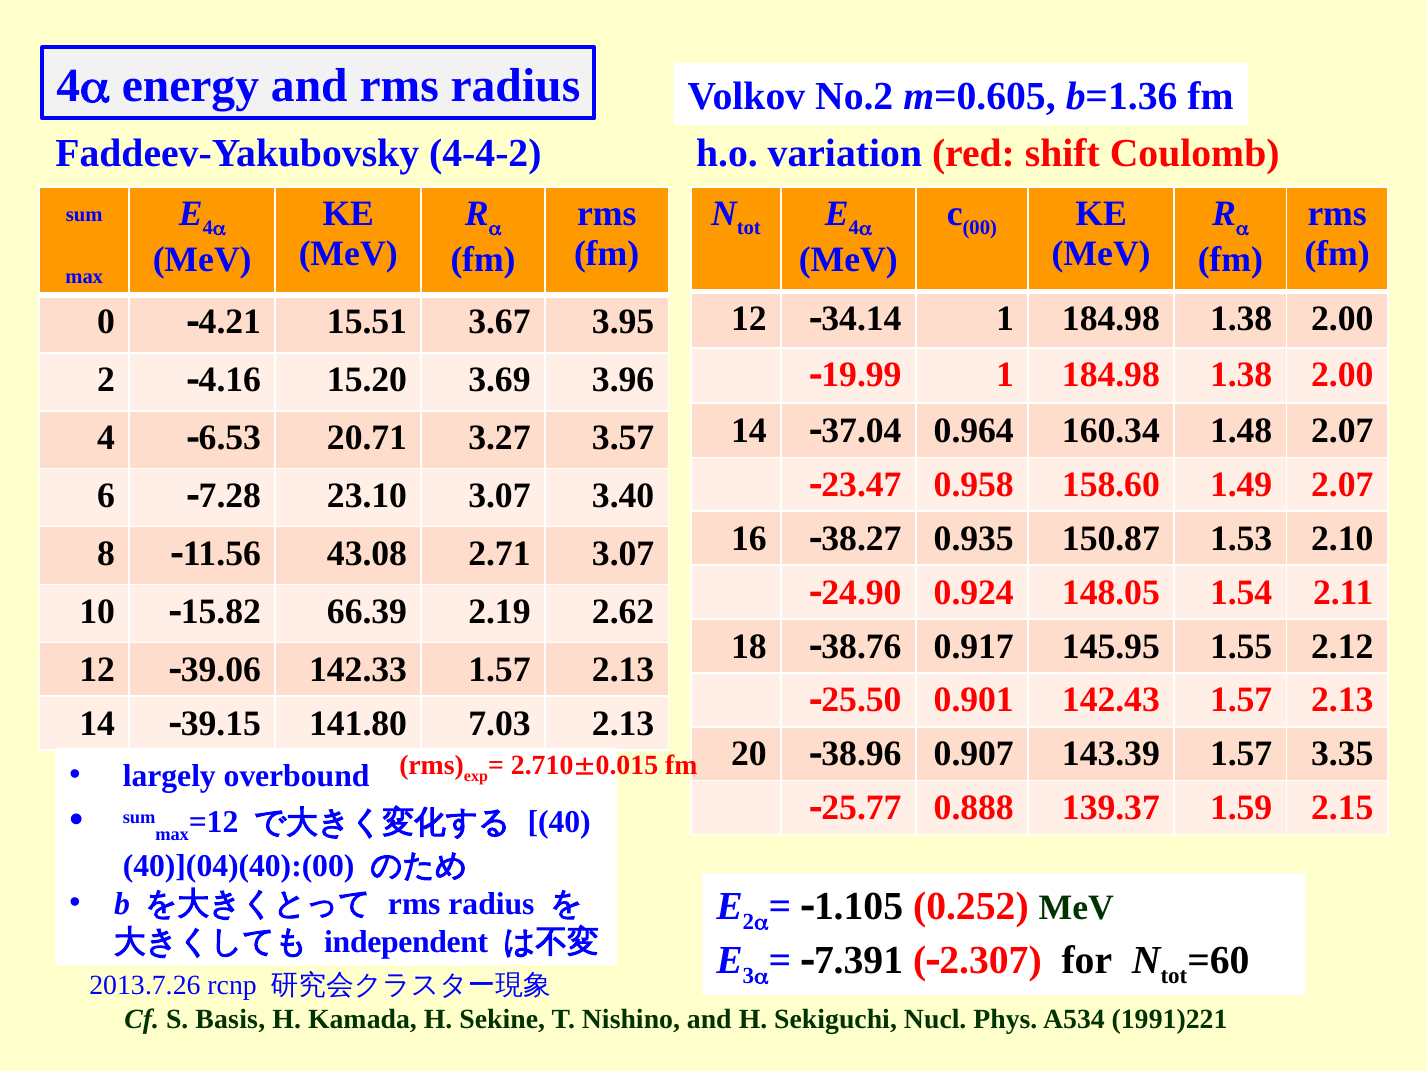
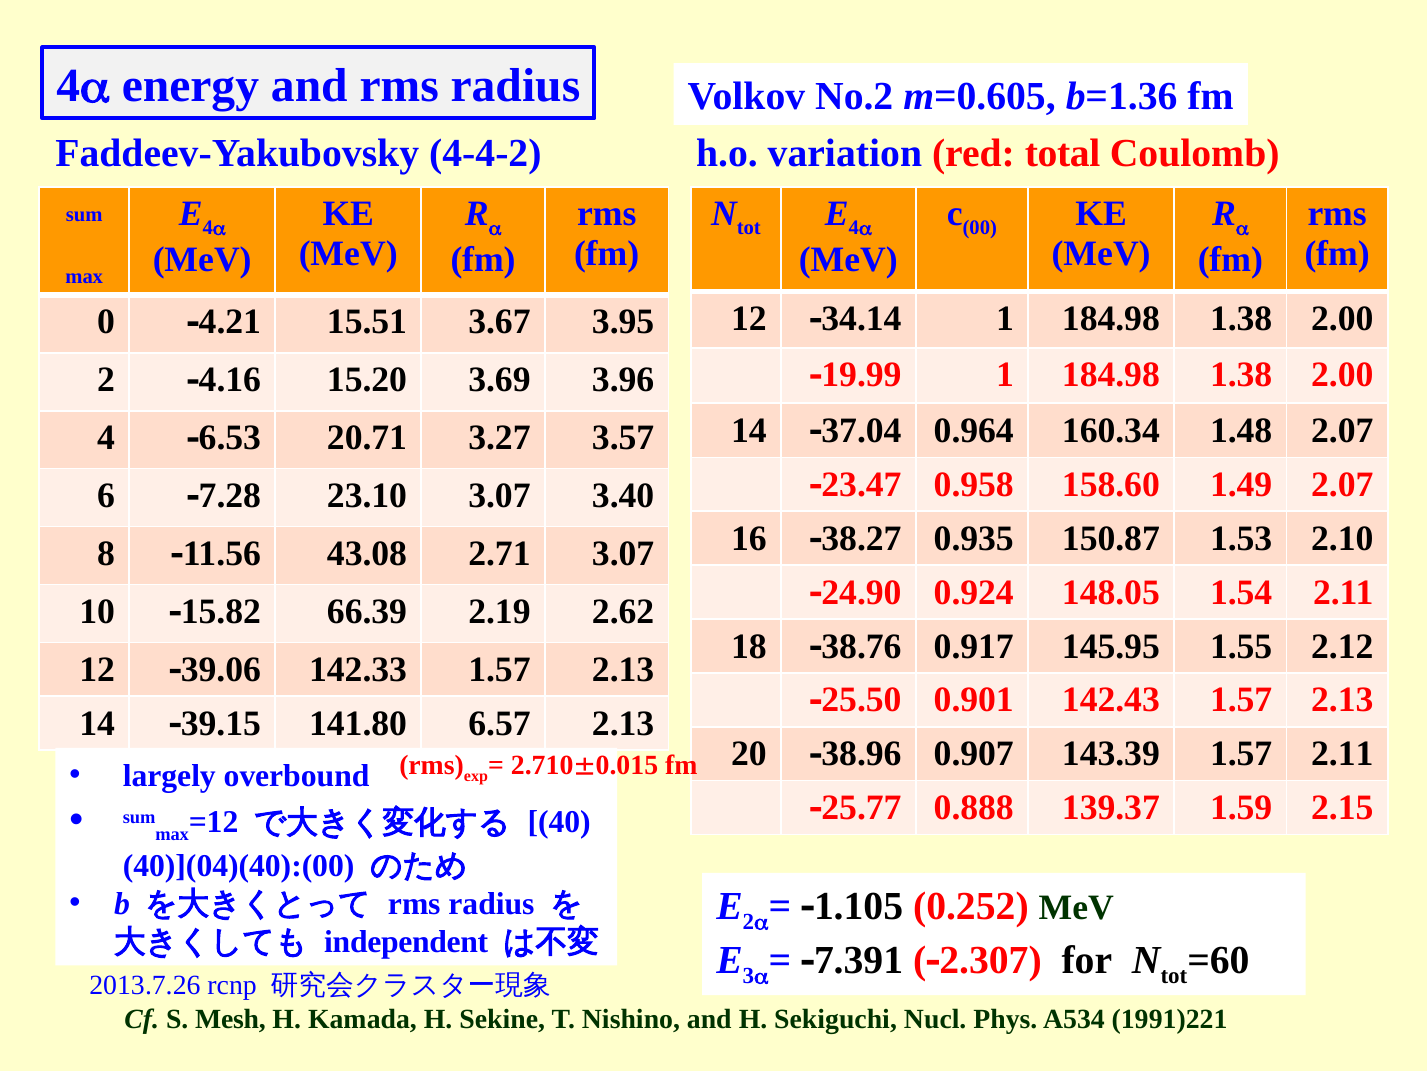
shift: shift -> total
7.03: 7.03 -> 6.57
1.57 3.35: 3.35 -> 2.11
Basis: Basis -> Mesh
